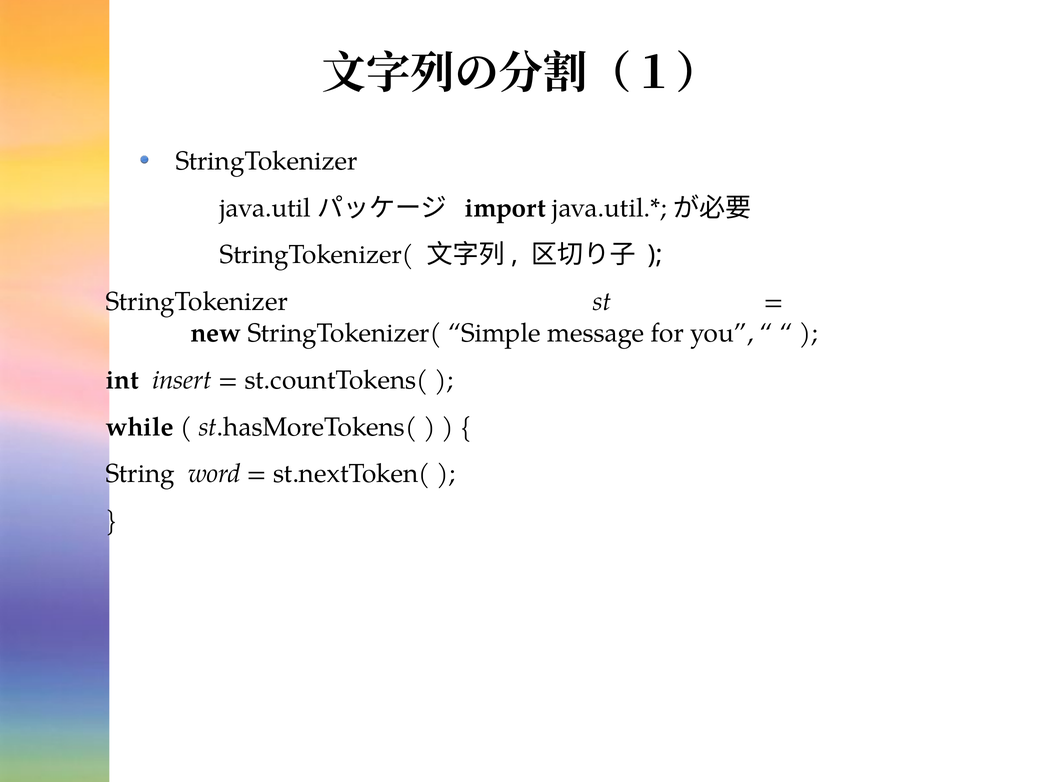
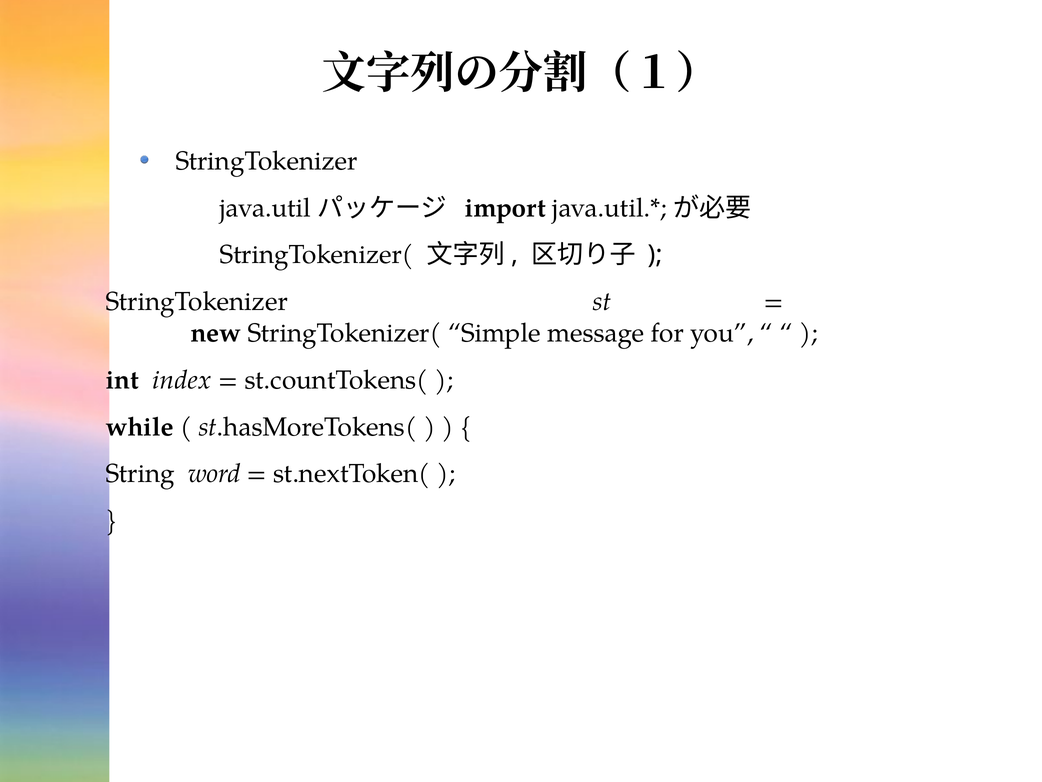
insert: insert -> index
